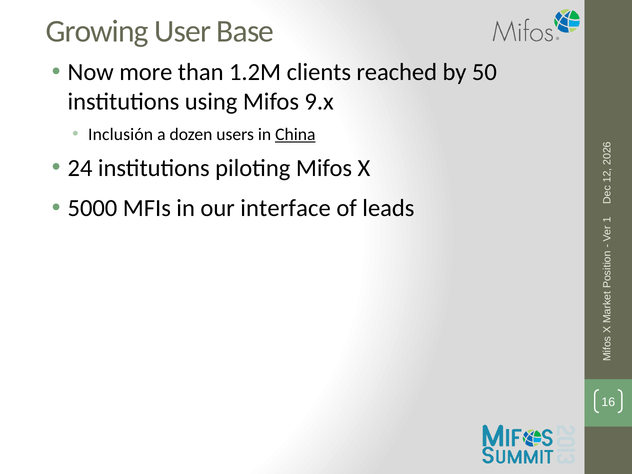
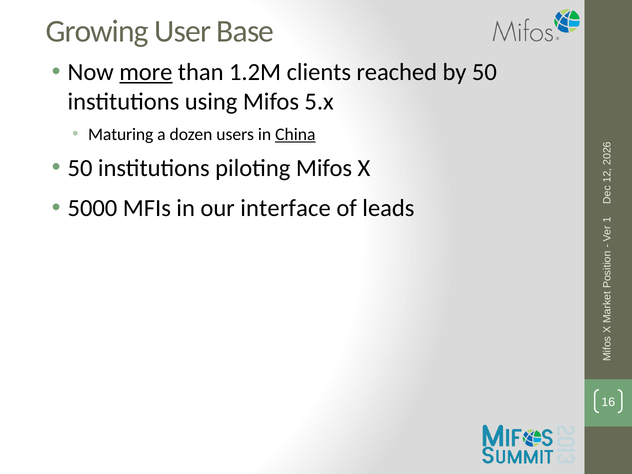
more underline: none -> present
9.x: 9.x -> 5.x
Inclusión: Inclusión -> Maturing
24 at (80, 168): 24 -> 50
